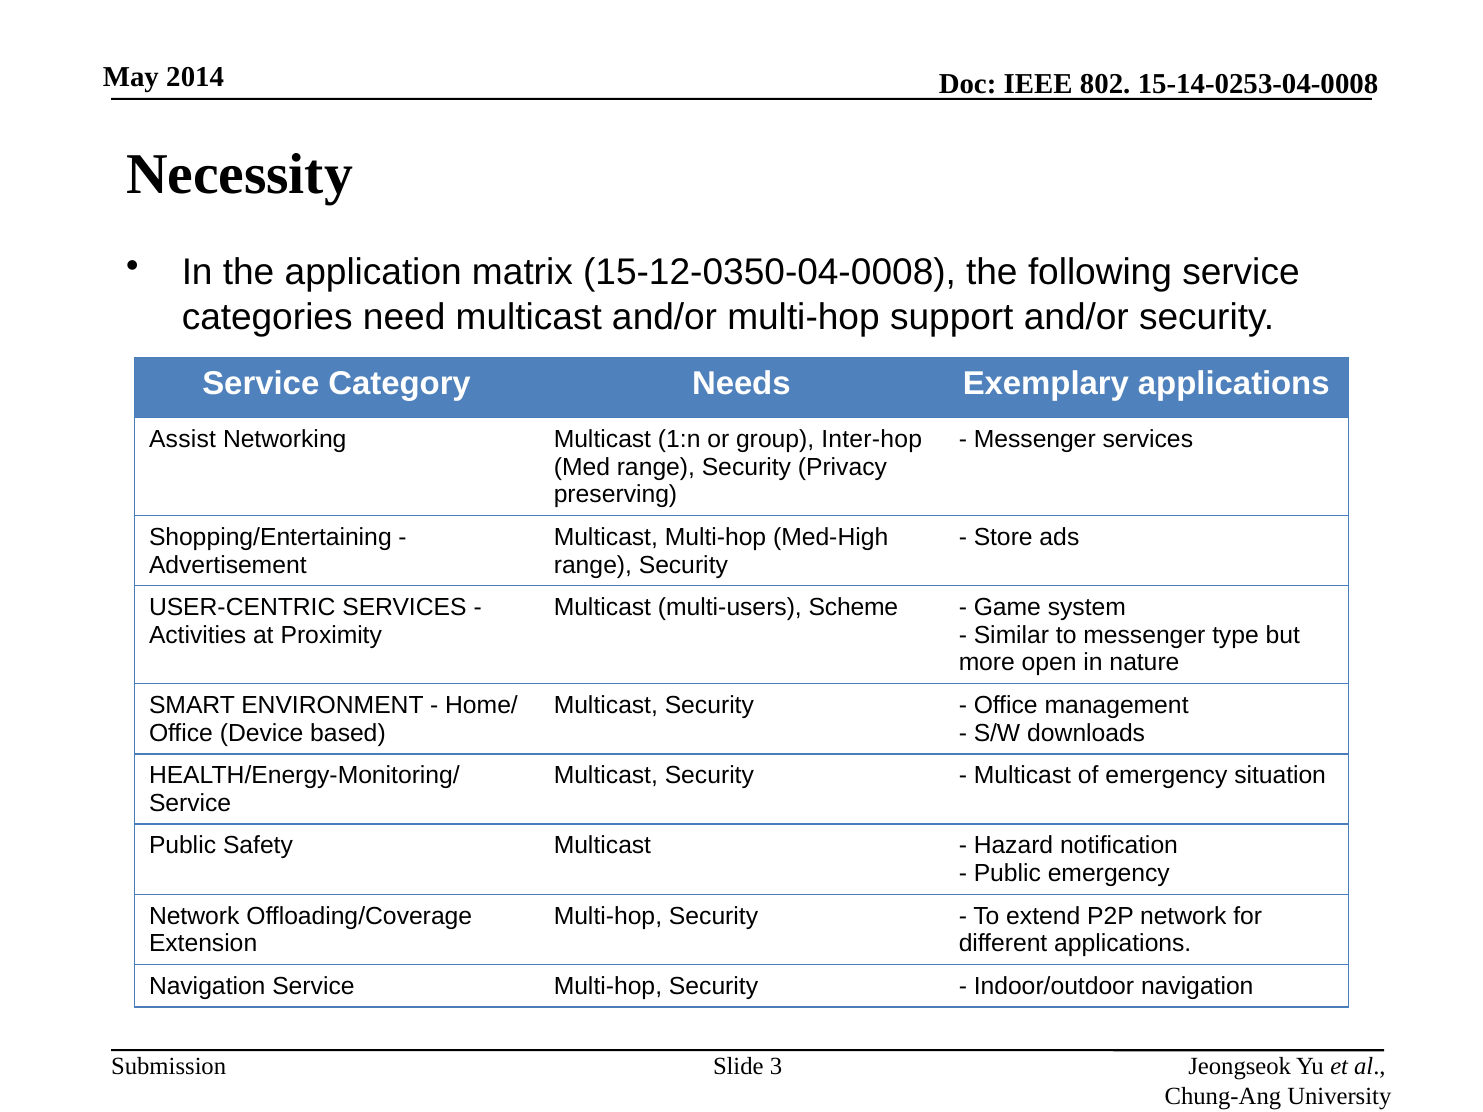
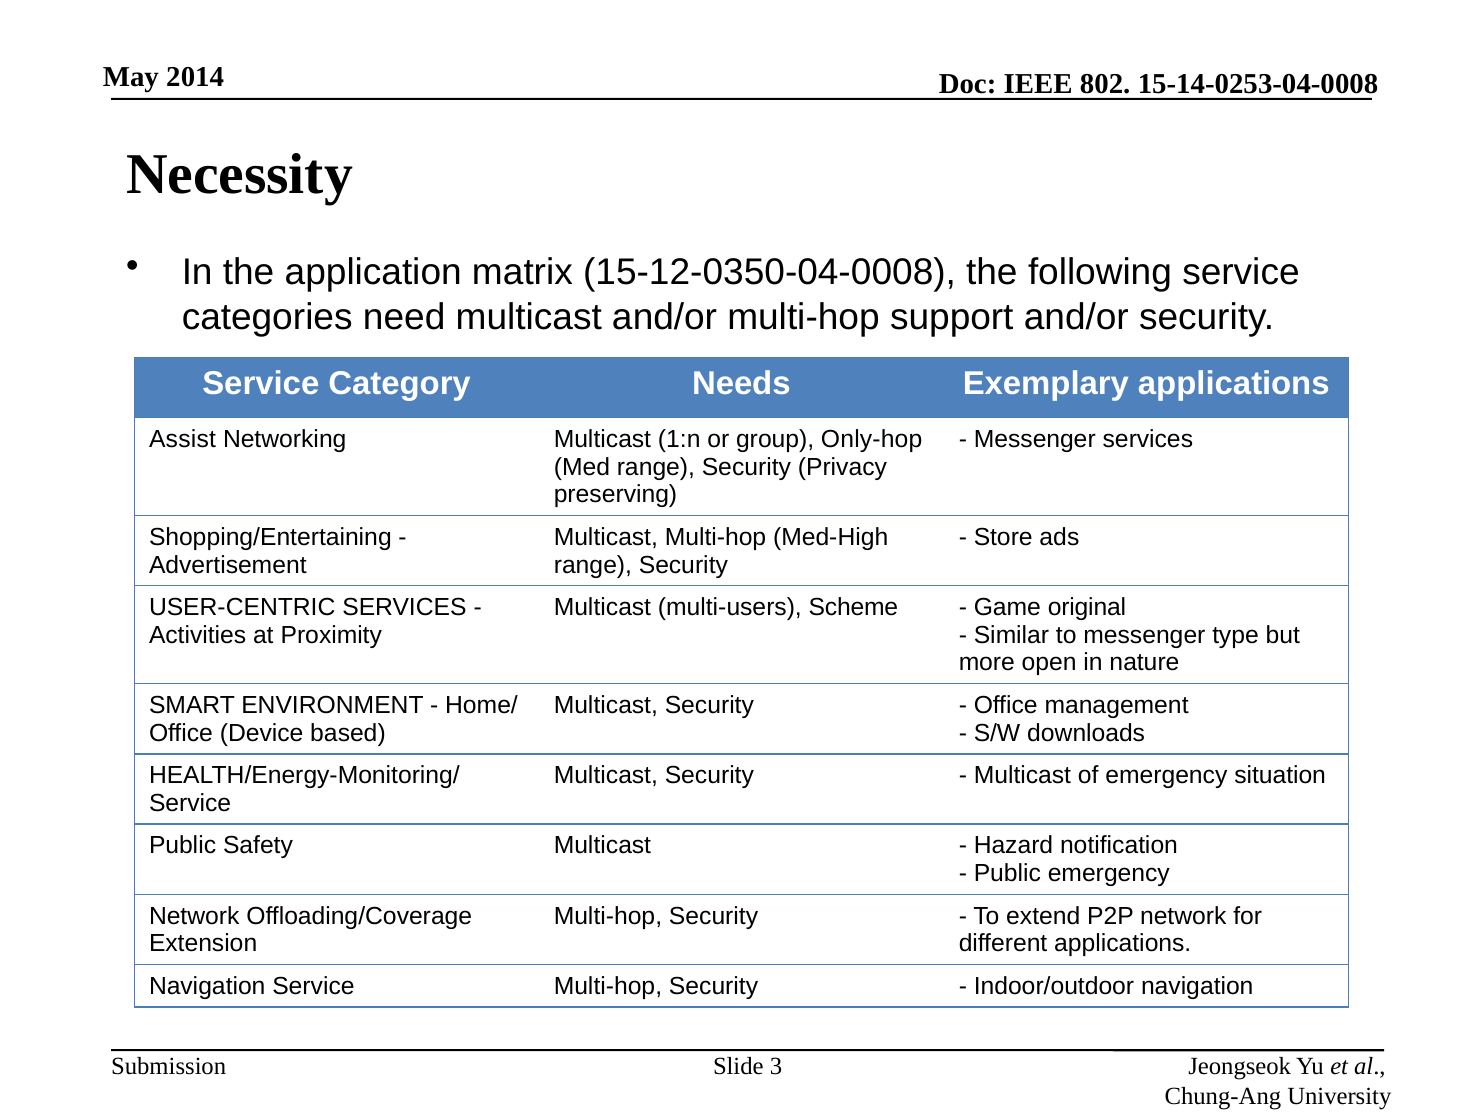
Inter-hop: Inter-hop -> Only-hop
system: system -> original
